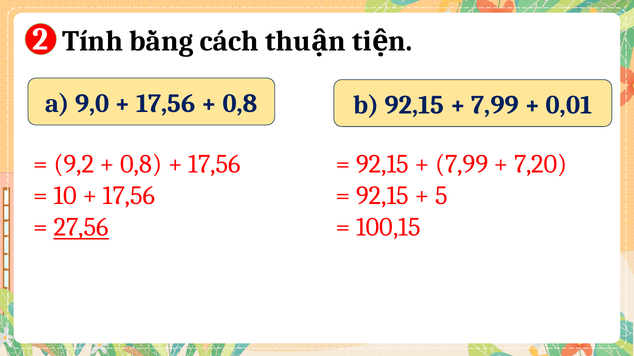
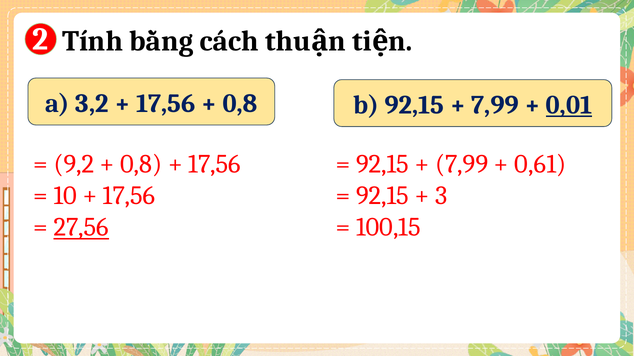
9,0: 9,0 -> 3,2
0,01 underline: none -> present
7,20: 7,20 -> 0,61
5: 5 -> 3
